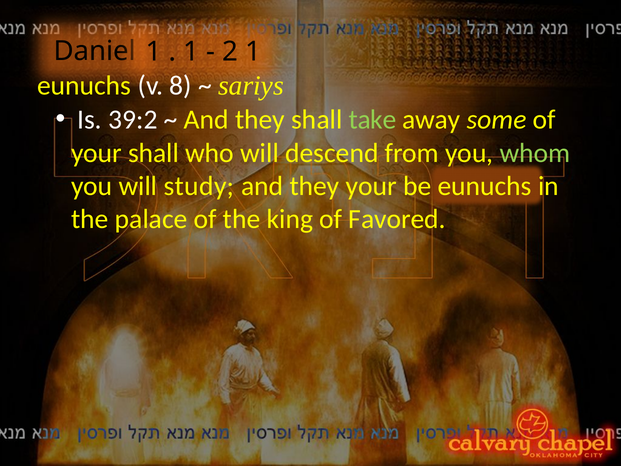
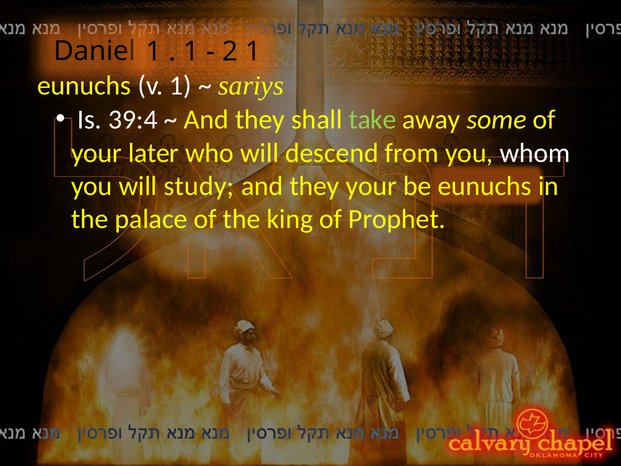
v 8: 8 -> 1
39:2: 39:2 -> 39:4
your shall: shall -> later
whom colour: light green -> white
Favored: Favored -> Prophet
